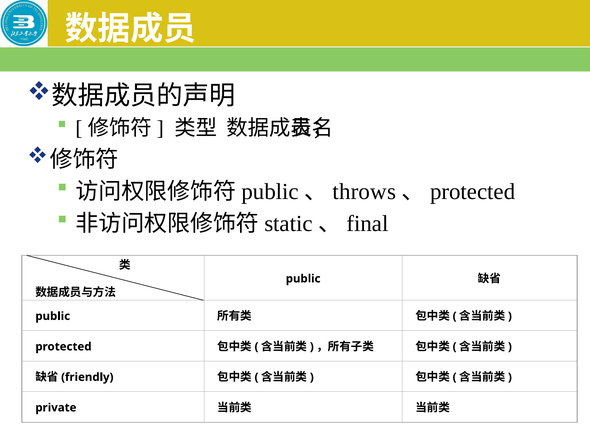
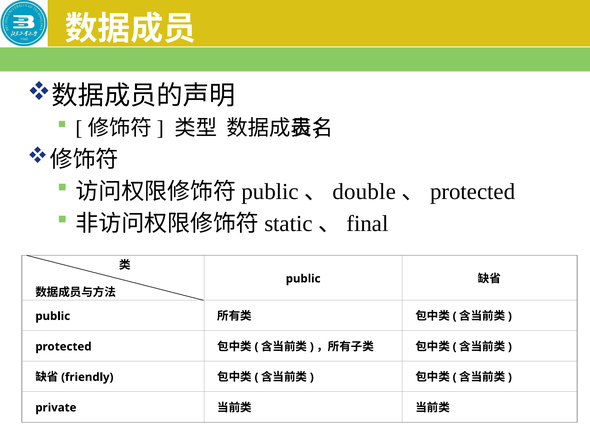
throws: throws -> double
